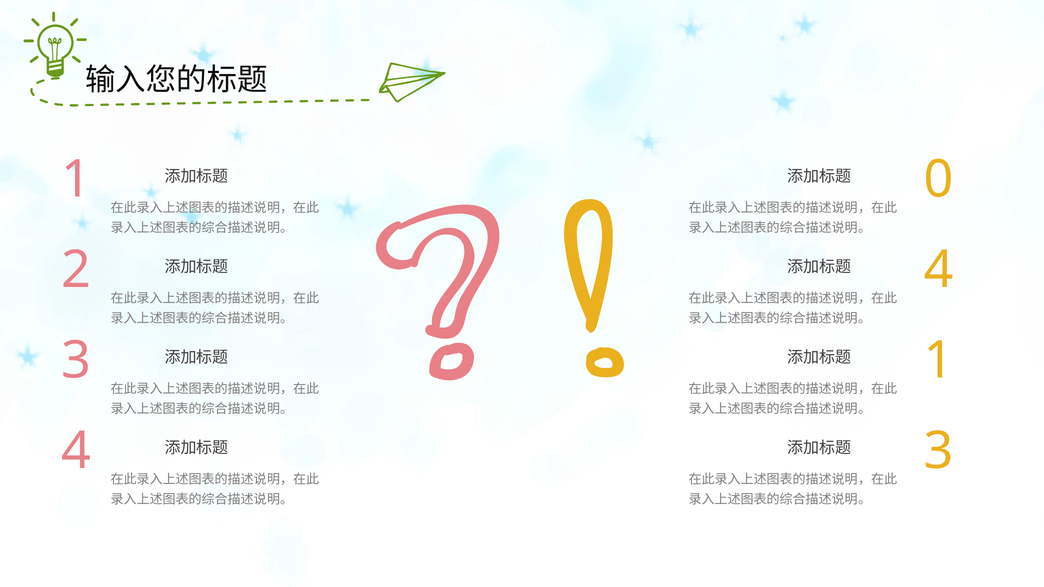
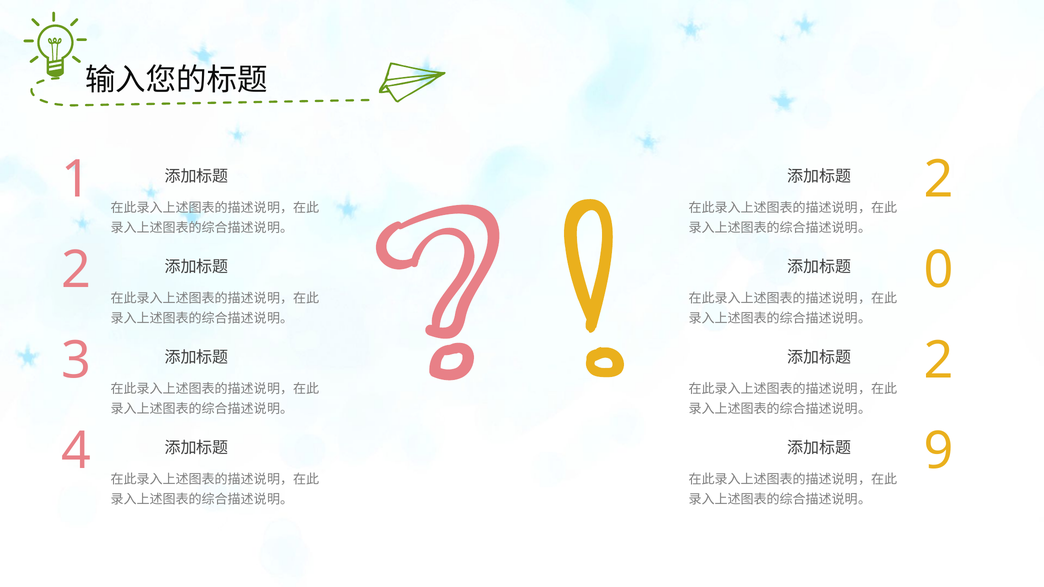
0 at (939, 180): 0 -> 2
4 at (939, 270): 4 -> 0
1 at (939, 361): 1 -> 2
3 at (939, 451): 3 -> 9
